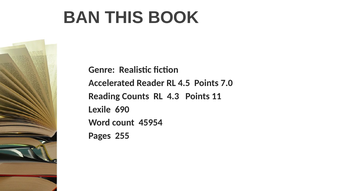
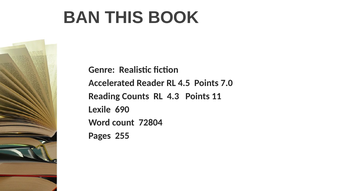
45954: 45954 -> 72804
